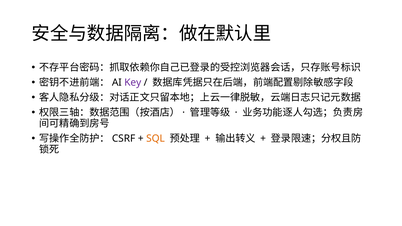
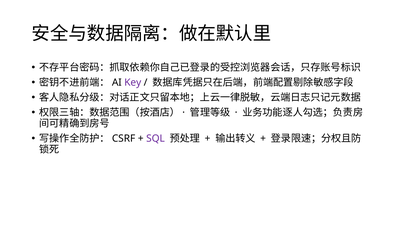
SQL colour: orange -> purple
